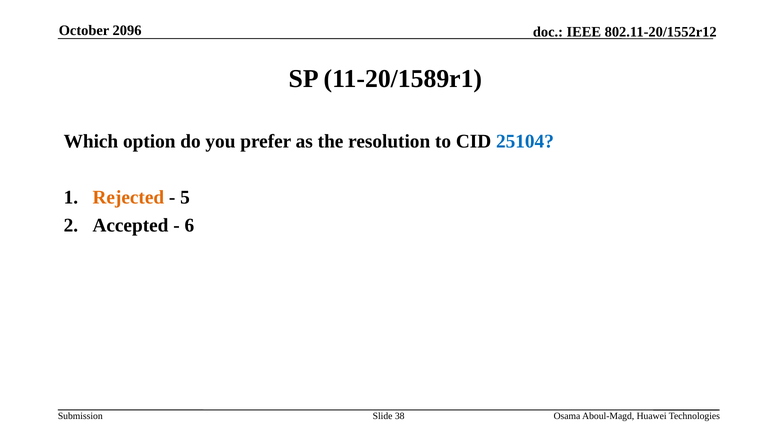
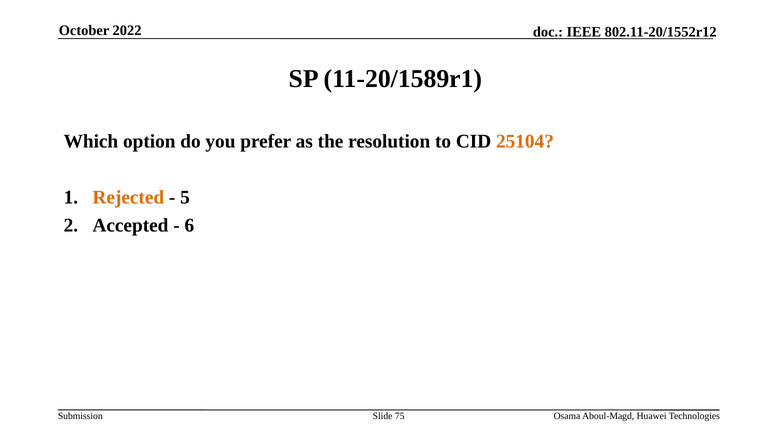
2096: 2096 -> 2022
25104 colour: blue -> orange
38: 38 -> 75
